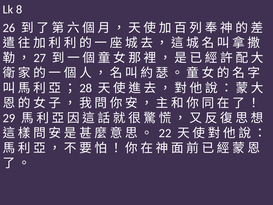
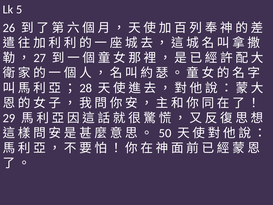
8: 8 -> 5
22: 22 -> 50
